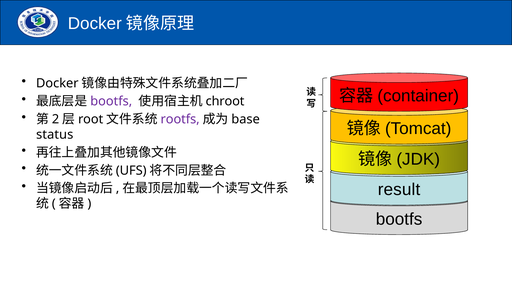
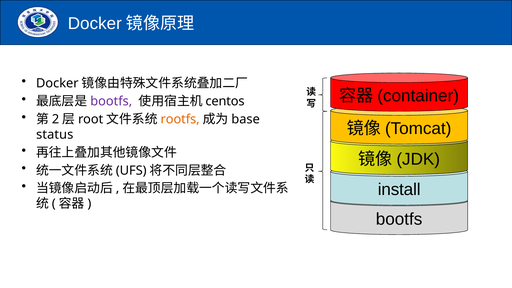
chroot: chroot -> centos
rootfs colour: purple -> orange
result: result -> install
